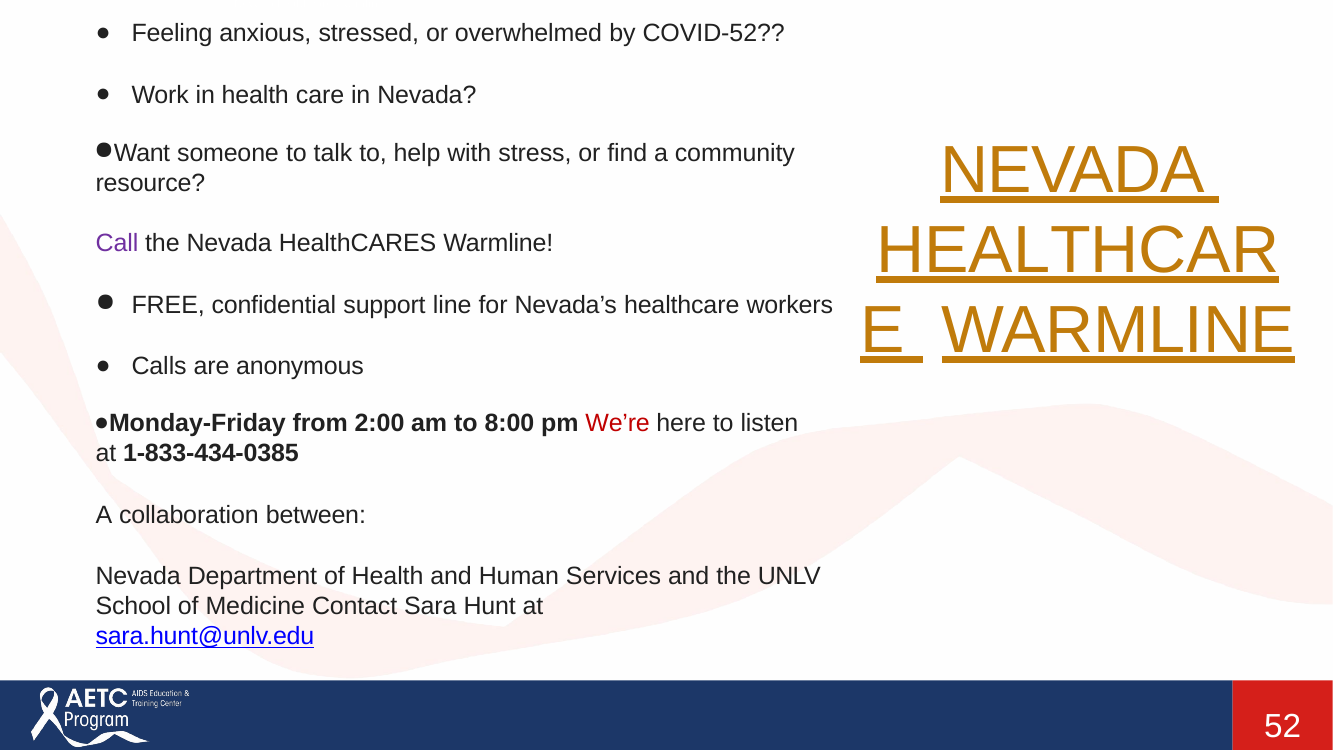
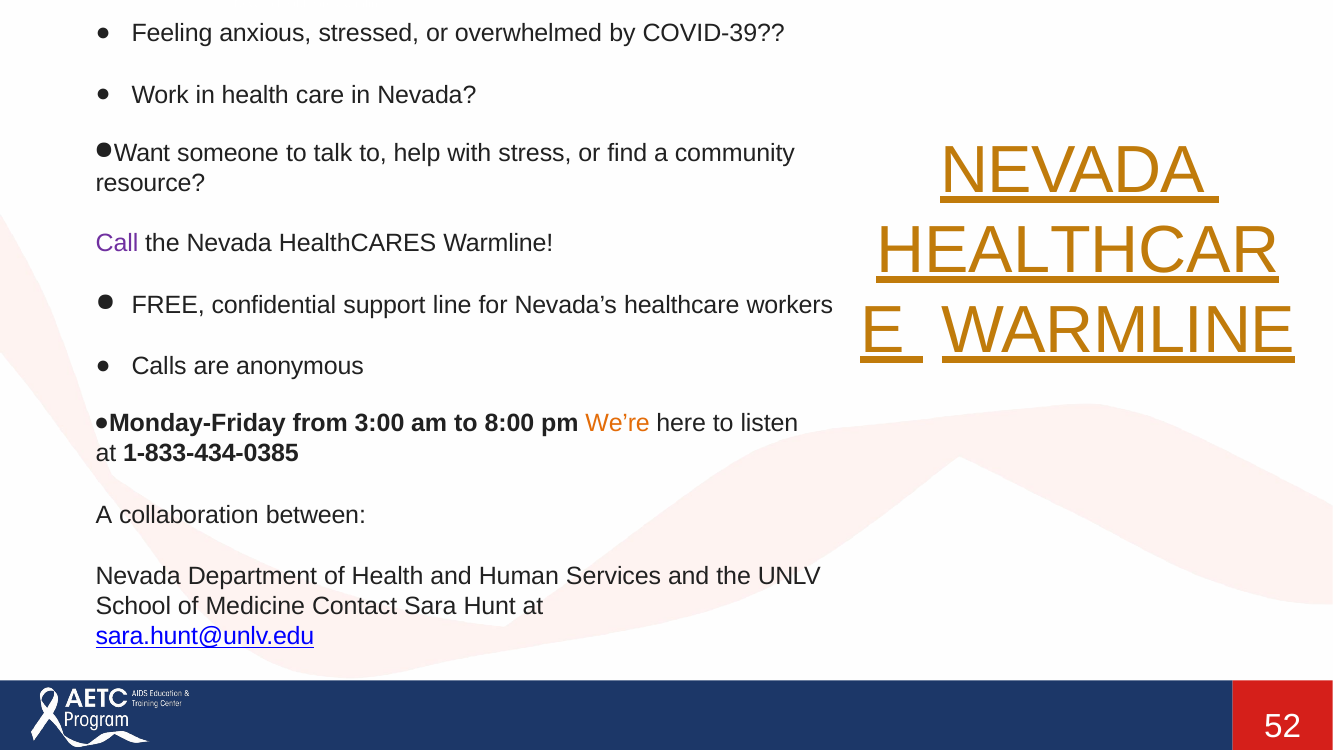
COVID-52: COVID-52 -> COVID-39
2:00: 2:00 -> 3:00
We’re colour: red -> orange
